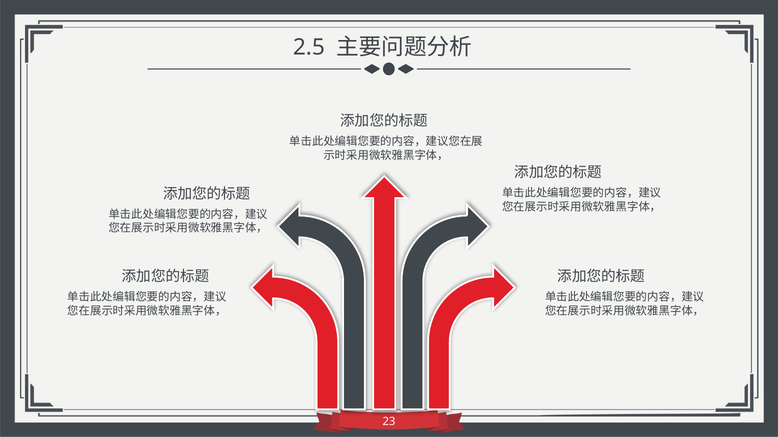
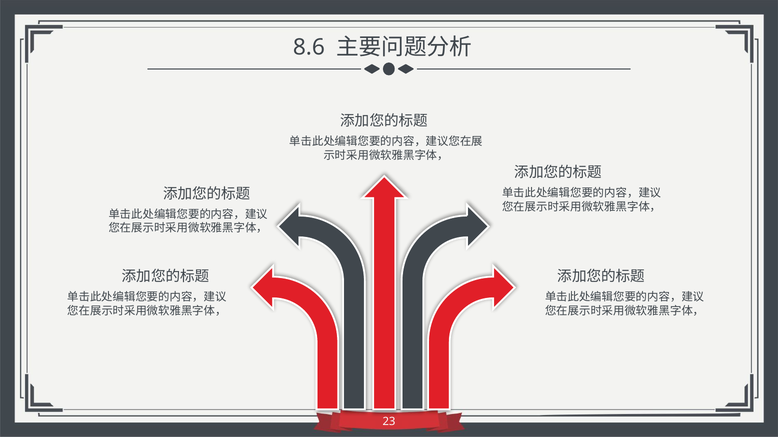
2.5: 2.5 -> 8.6
